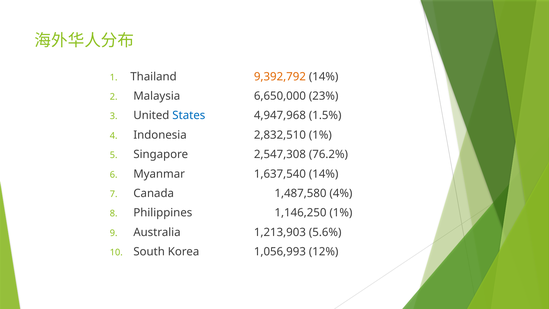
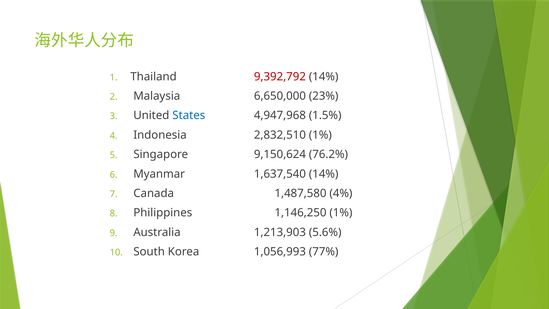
9,392,792 colour: orange -> red
2,547,308: 2,547,308 -> 9,150,624
12%: 12% -> 77%
